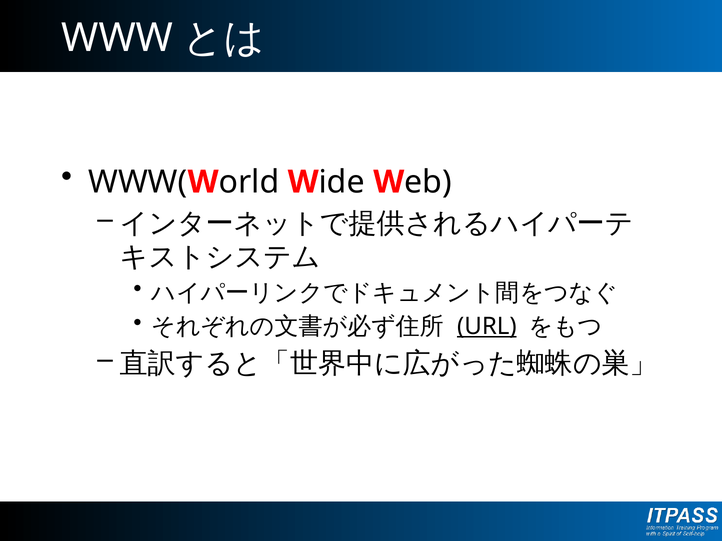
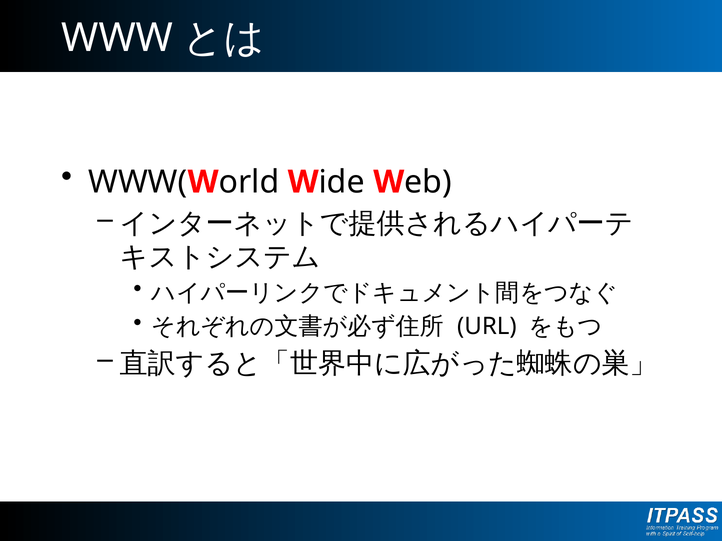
URL underline: present -> none
